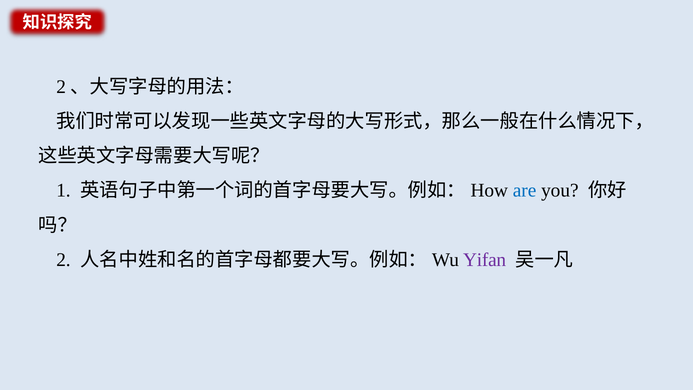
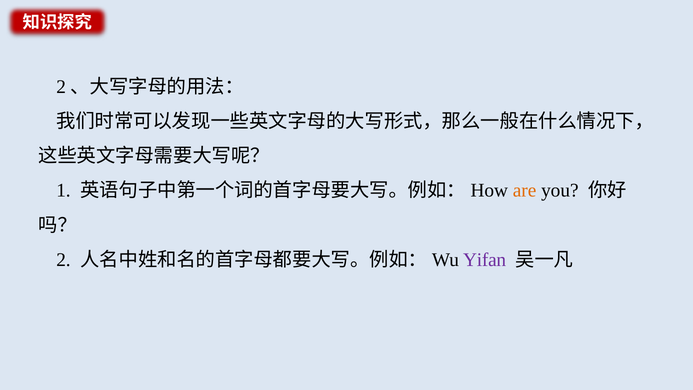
are colour: blue -> orange
